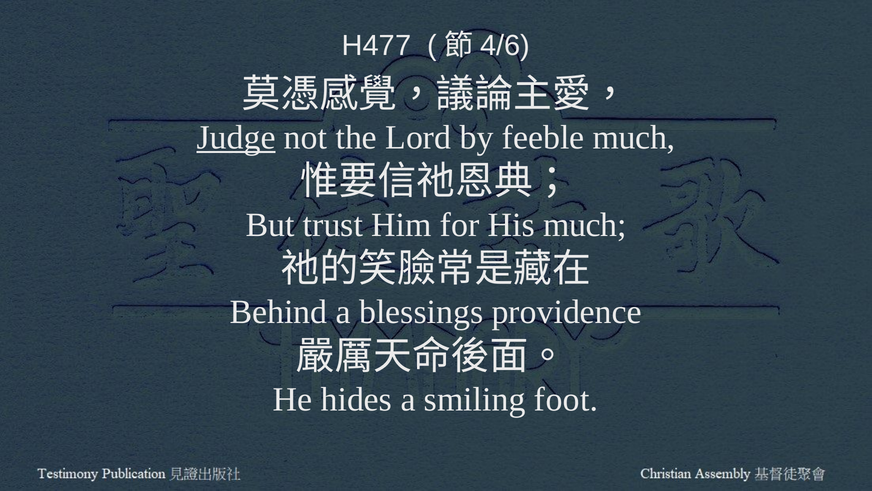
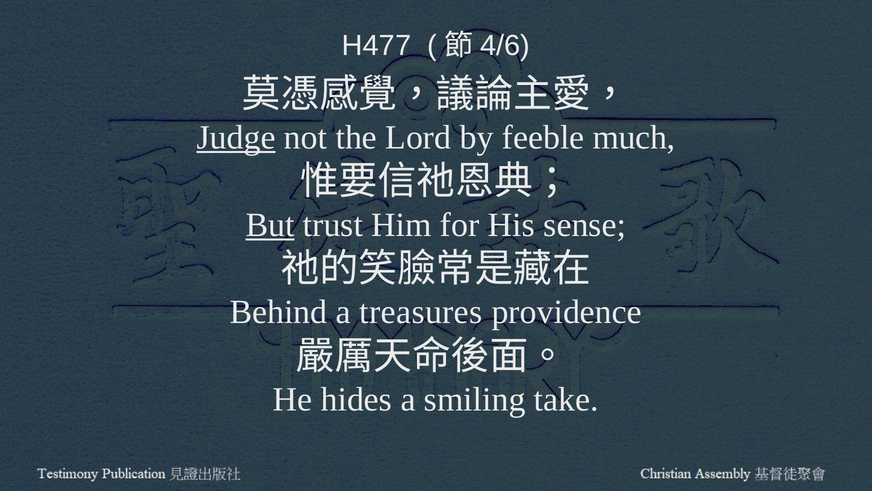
But underline: none -> present
His much: much -> sense
blessings: blessings -> treasures
foot: foot -> take
